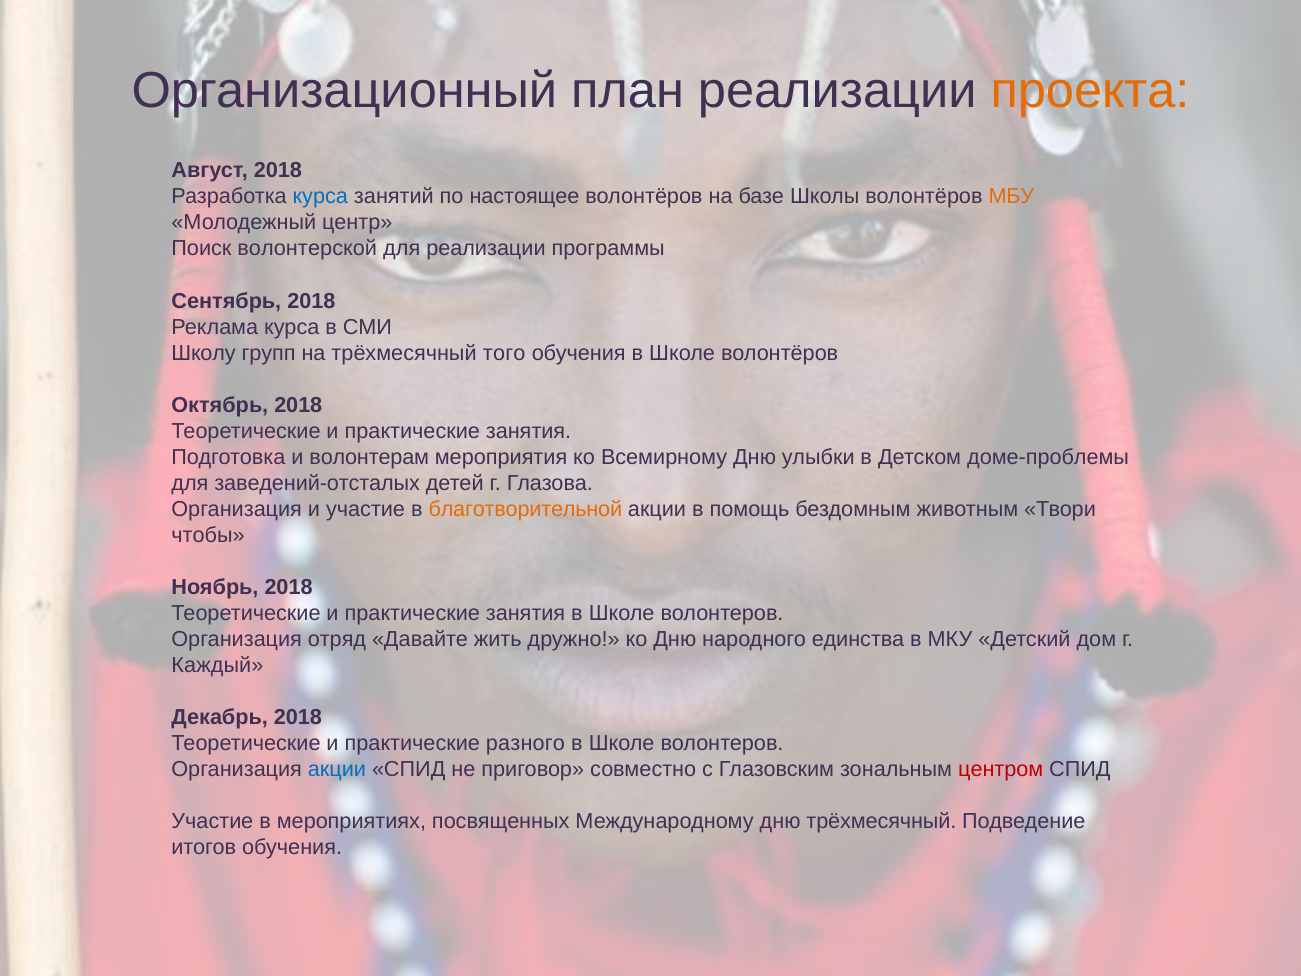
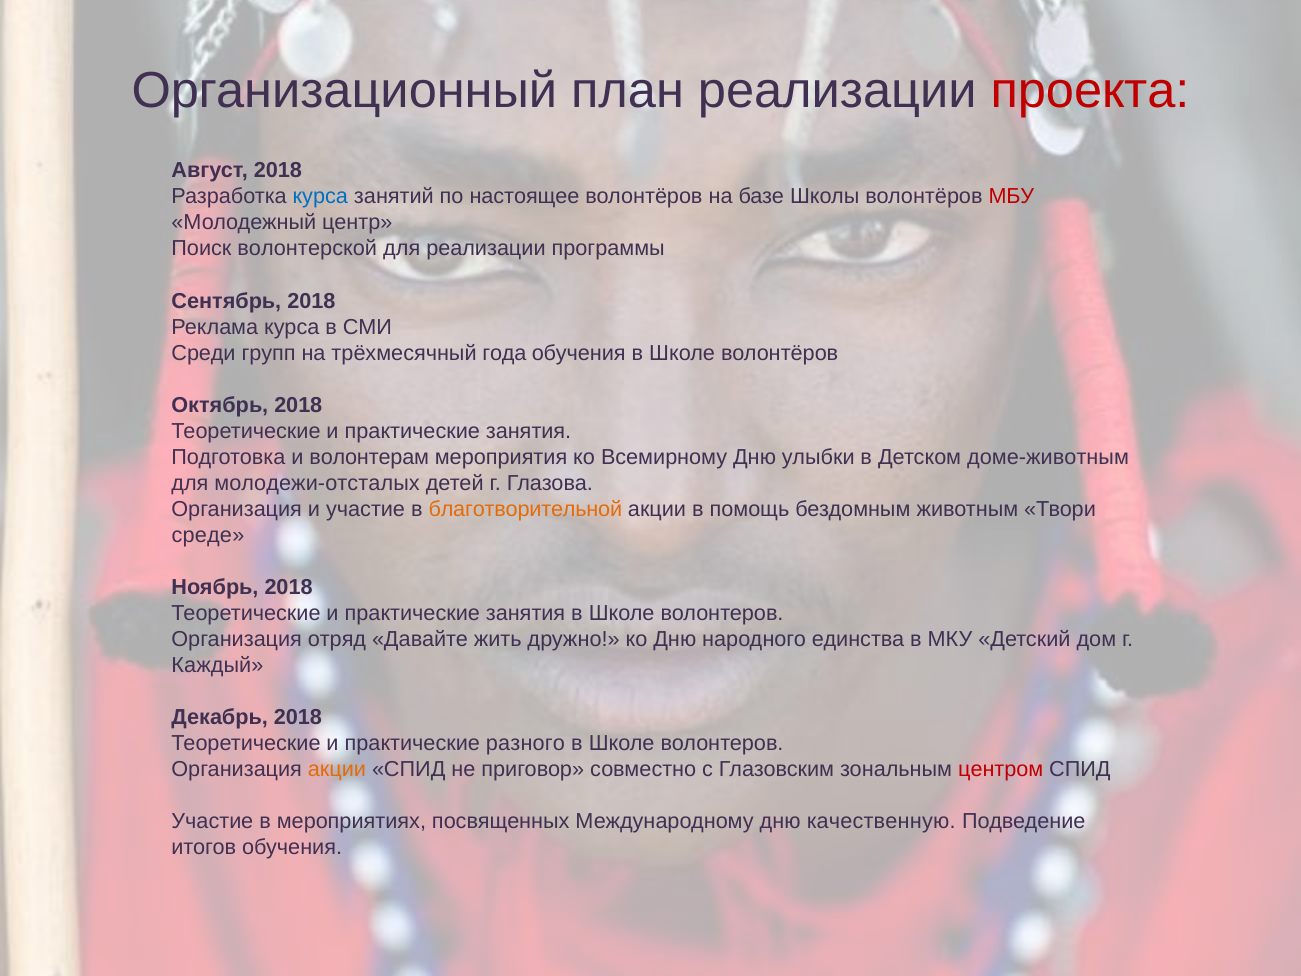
проекта colour: orange -> red
МБУ colour: orange -> red
Школу: Школу -> Среди
того: того -> года
доме-проблемы: доме-проблемы -> доме-животным
заведений-отсталых: заведений-отсталых -> молодежи-отсталых
чтобы: чтобы -> среде
акции at (337, 769) colour: blue -> orange
дню трёхмесячный: трёхмесячный -> качественную
